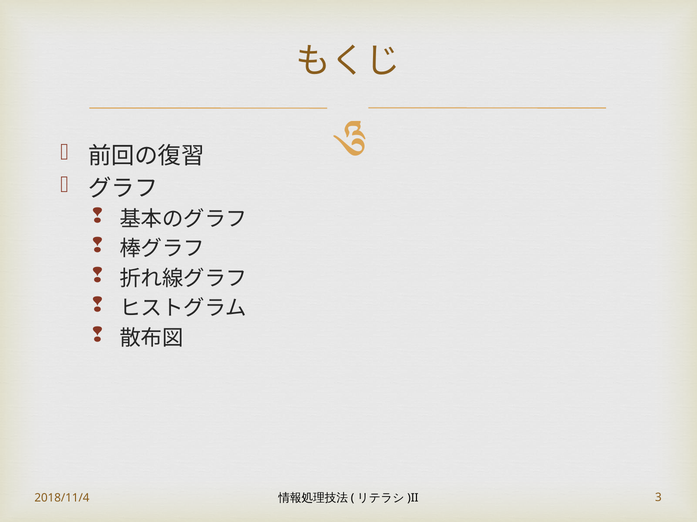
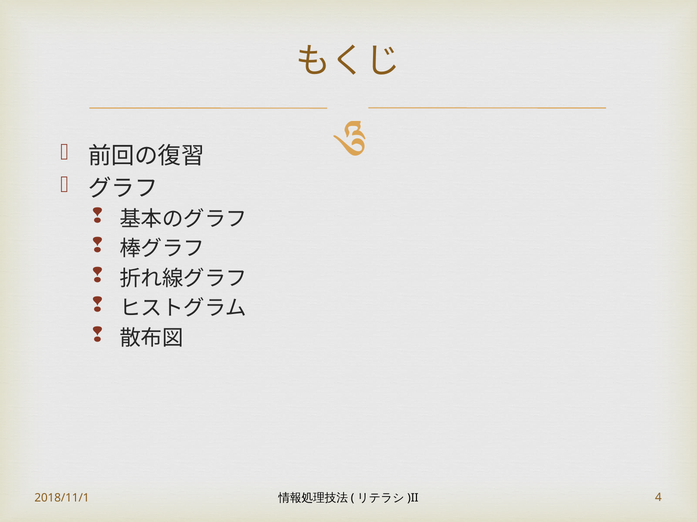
2018/11/4: 2018/11/4 -> 2018/11/1
3: 3 -> 4
